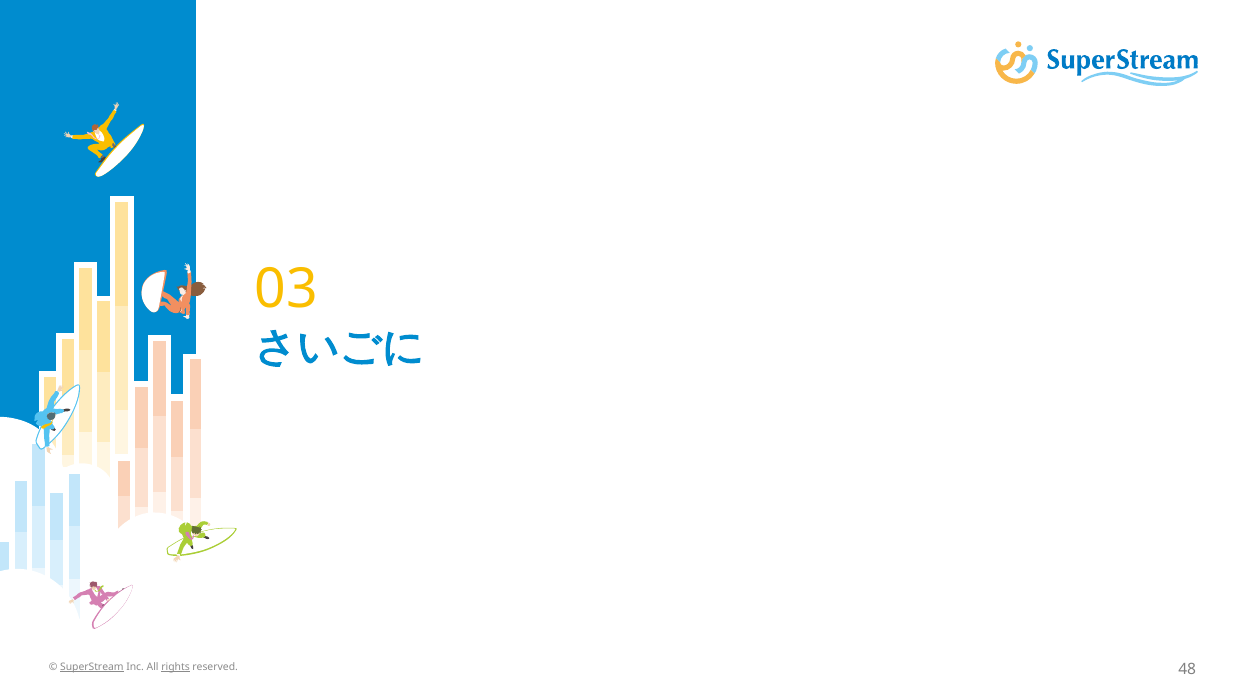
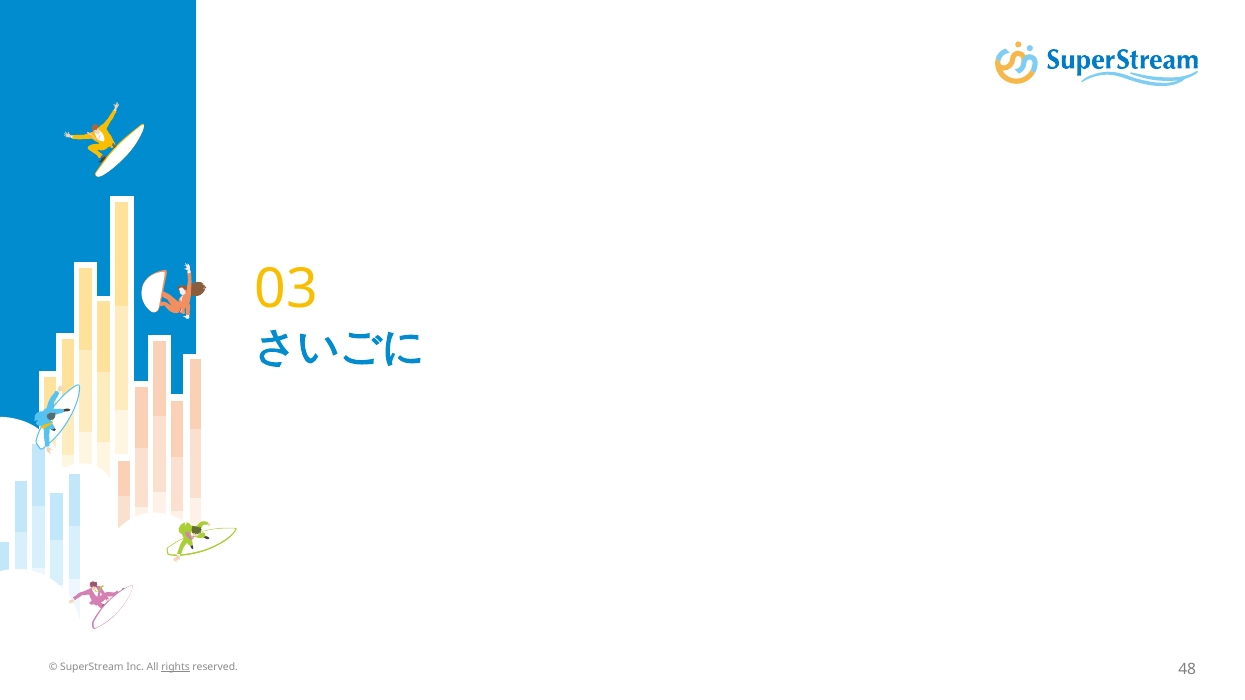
SuperStream underline: present -> none
